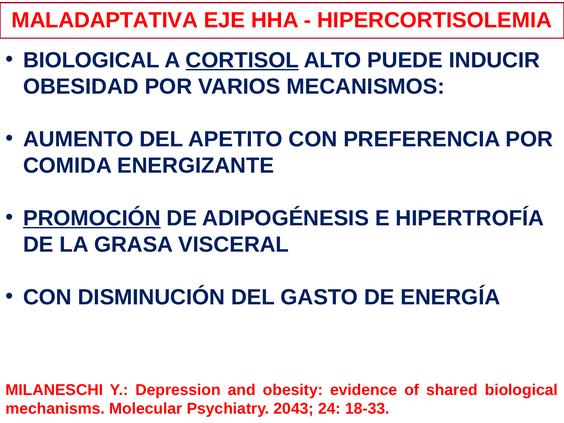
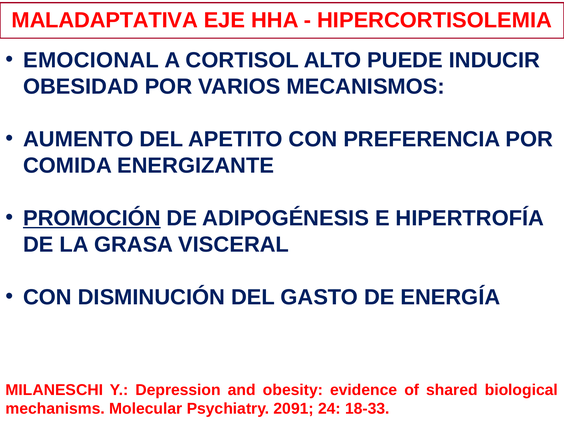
BIOLOGICAL at (91, 60): BIOLOGICAL -> EMOCIONAL
CORTISOL underline: present -> none
2043: 2043 -> 2091
